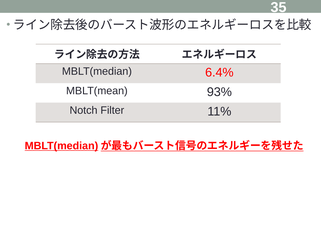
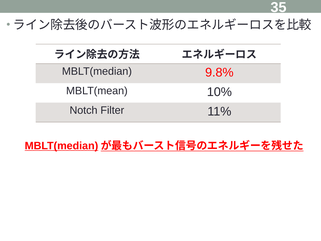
6.4%: 6.4% -> 9.8%
93%: 93% -> 10%
